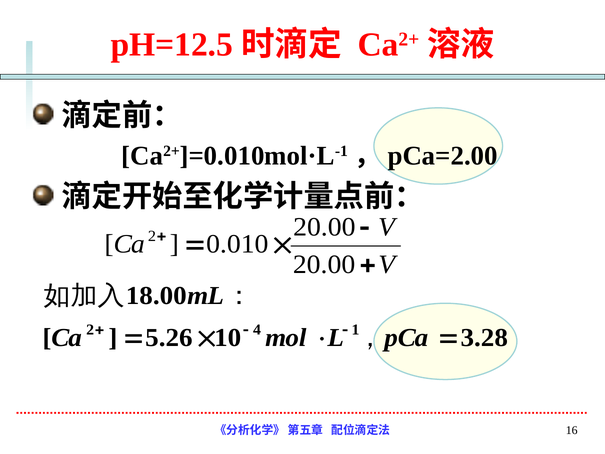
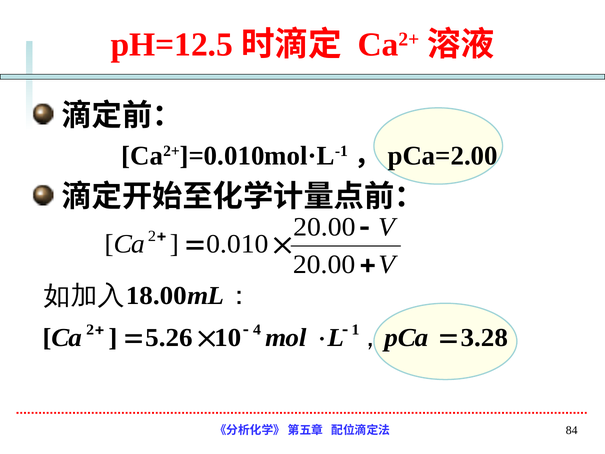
16: 16 -> 84
